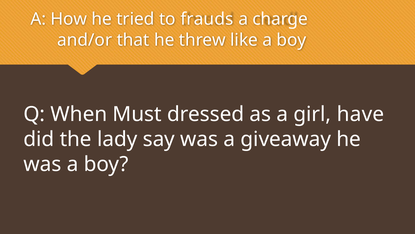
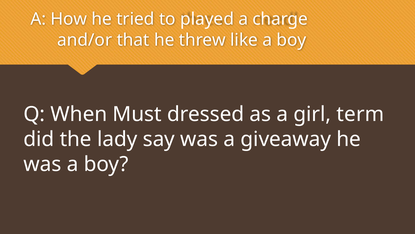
frauds: frauds -> played
have: have -> term
